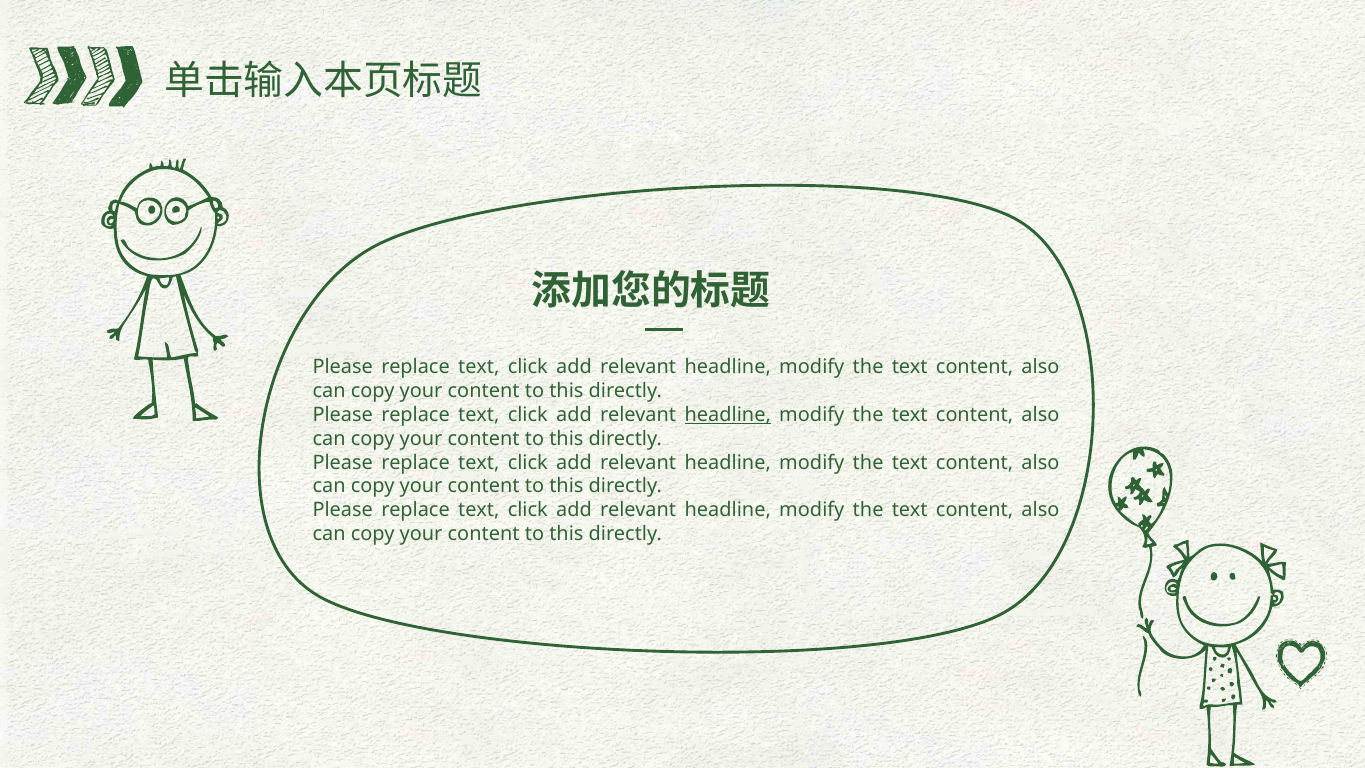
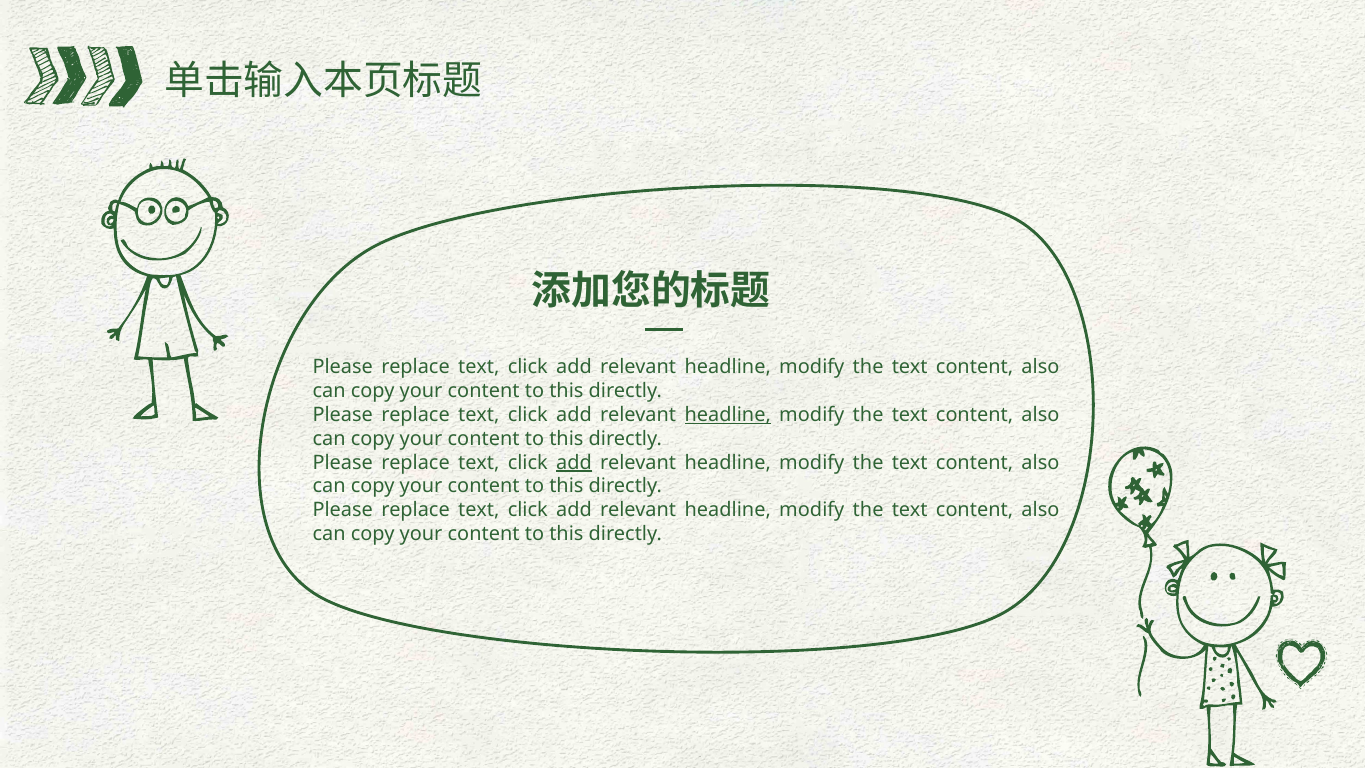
add at (574, 462) underline: none -> present
